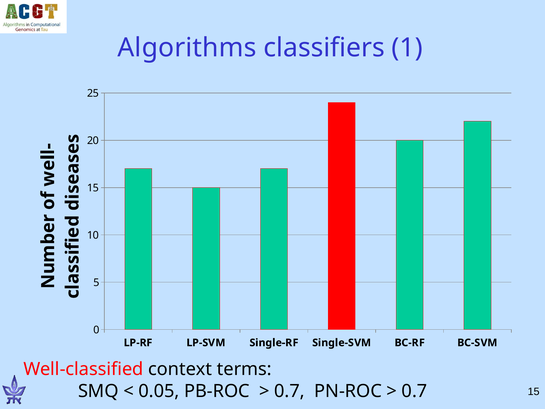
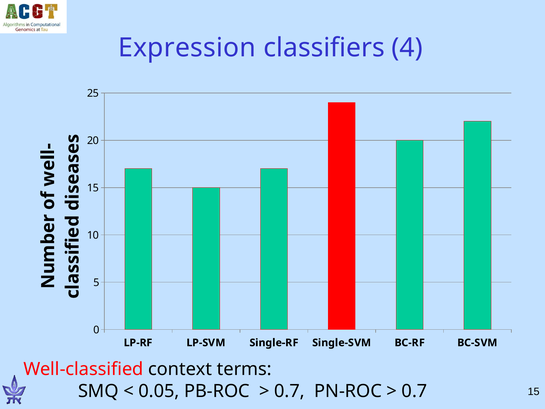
Algorithms: Algorithms -> Expression
1: 1 -> 4
